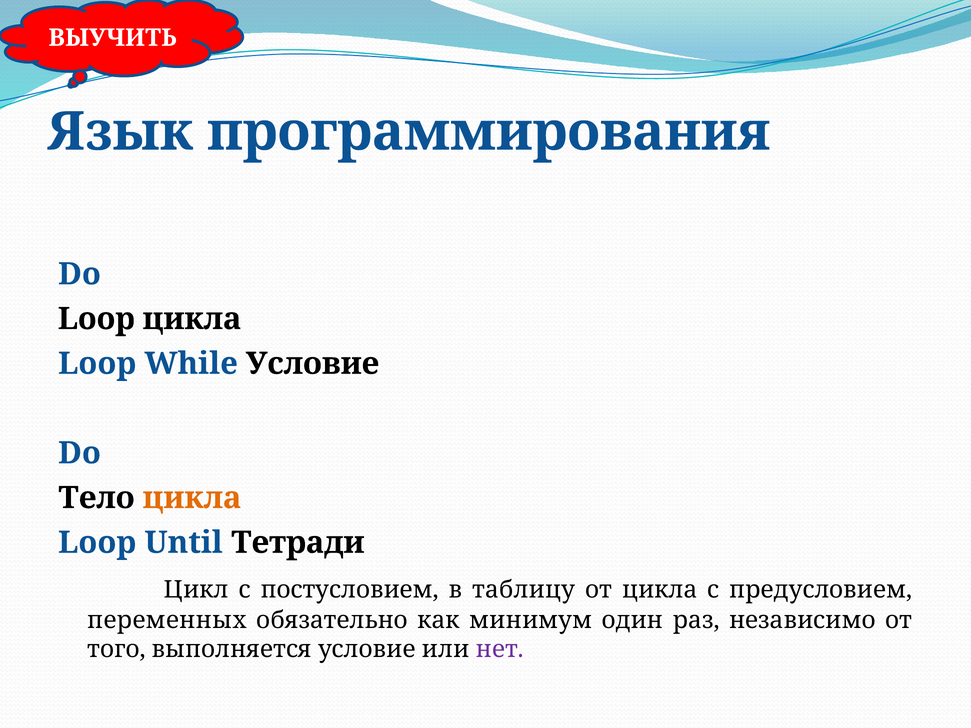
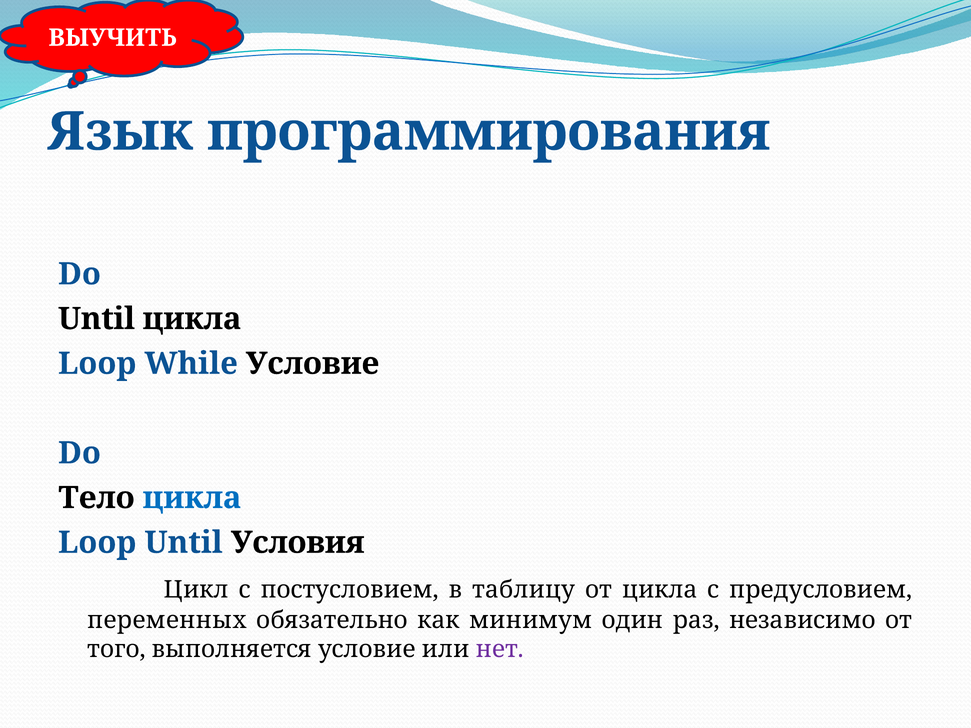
Loop at (96, 319): Loop -> Until
цикла at (192, 498) colour: orange -> blue
Тетради: Тетради -> Условия
